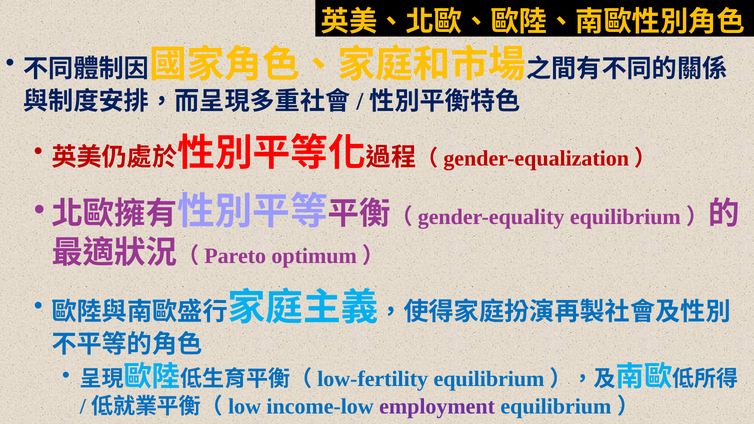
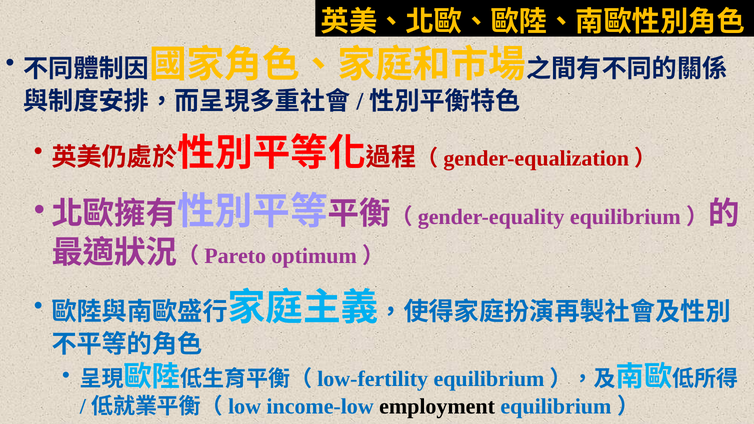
employment colour: purple -> black
